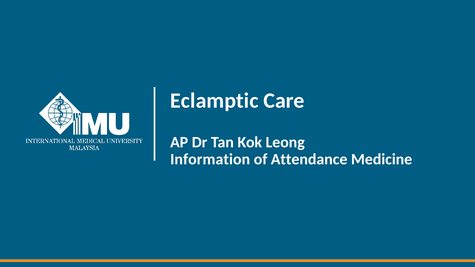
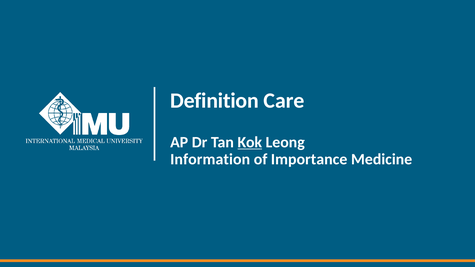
Eclamptic: Eclamptic -> Definition
Kok underline: none -> present
Attendance: Attendance -> Importance
